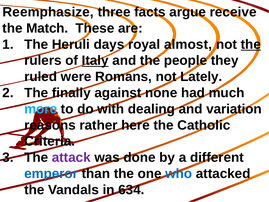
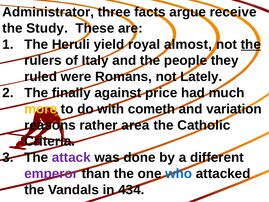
Reemphasize: Reemphasize -> Administrator
Match: Match -> Study
days: days -> yield
Italy underline: present -> none
none: none -> price
more colour: light blue -> yellow
dealing: dealing -> cometh
here: here -> area
emperor colour: blue -> purple
634: 634 -> 434
